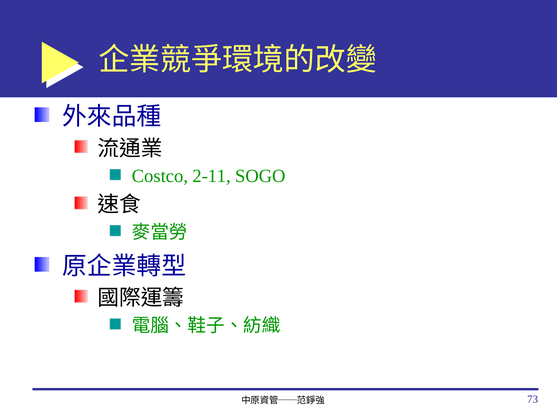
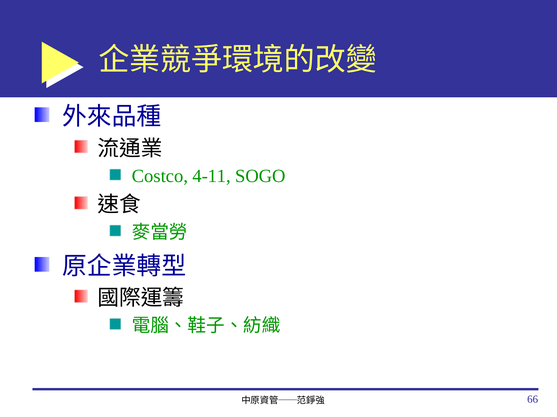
2-11: 2-11 -> 4-11
73: 73 -> 66
